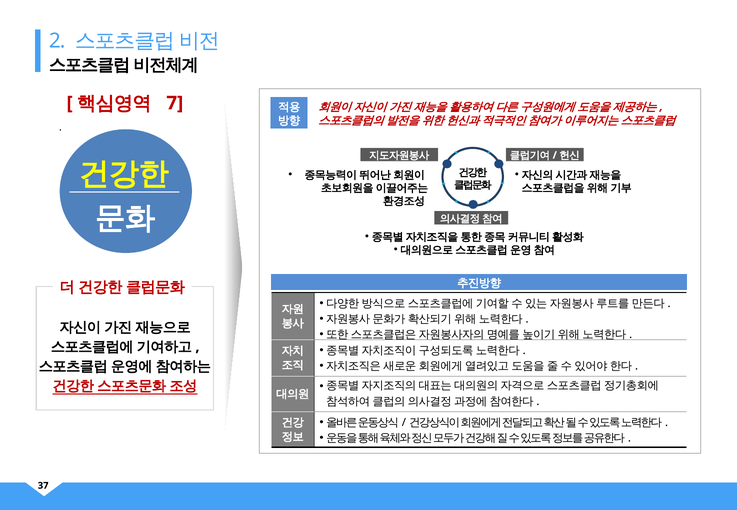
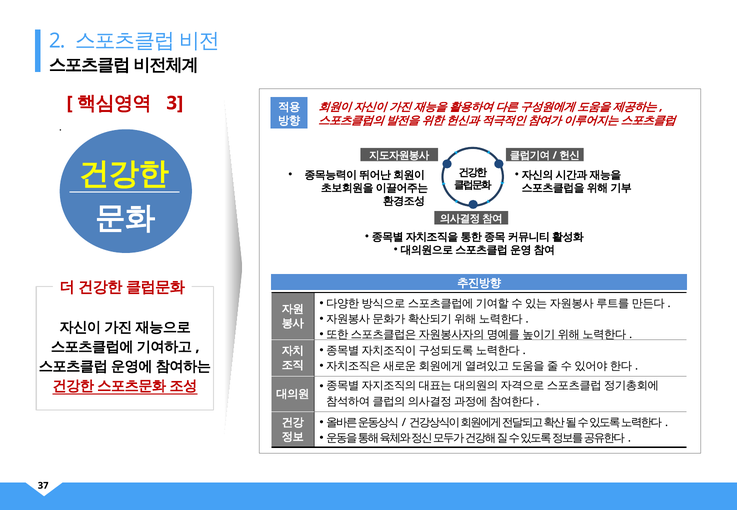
7: 7 -> 3
